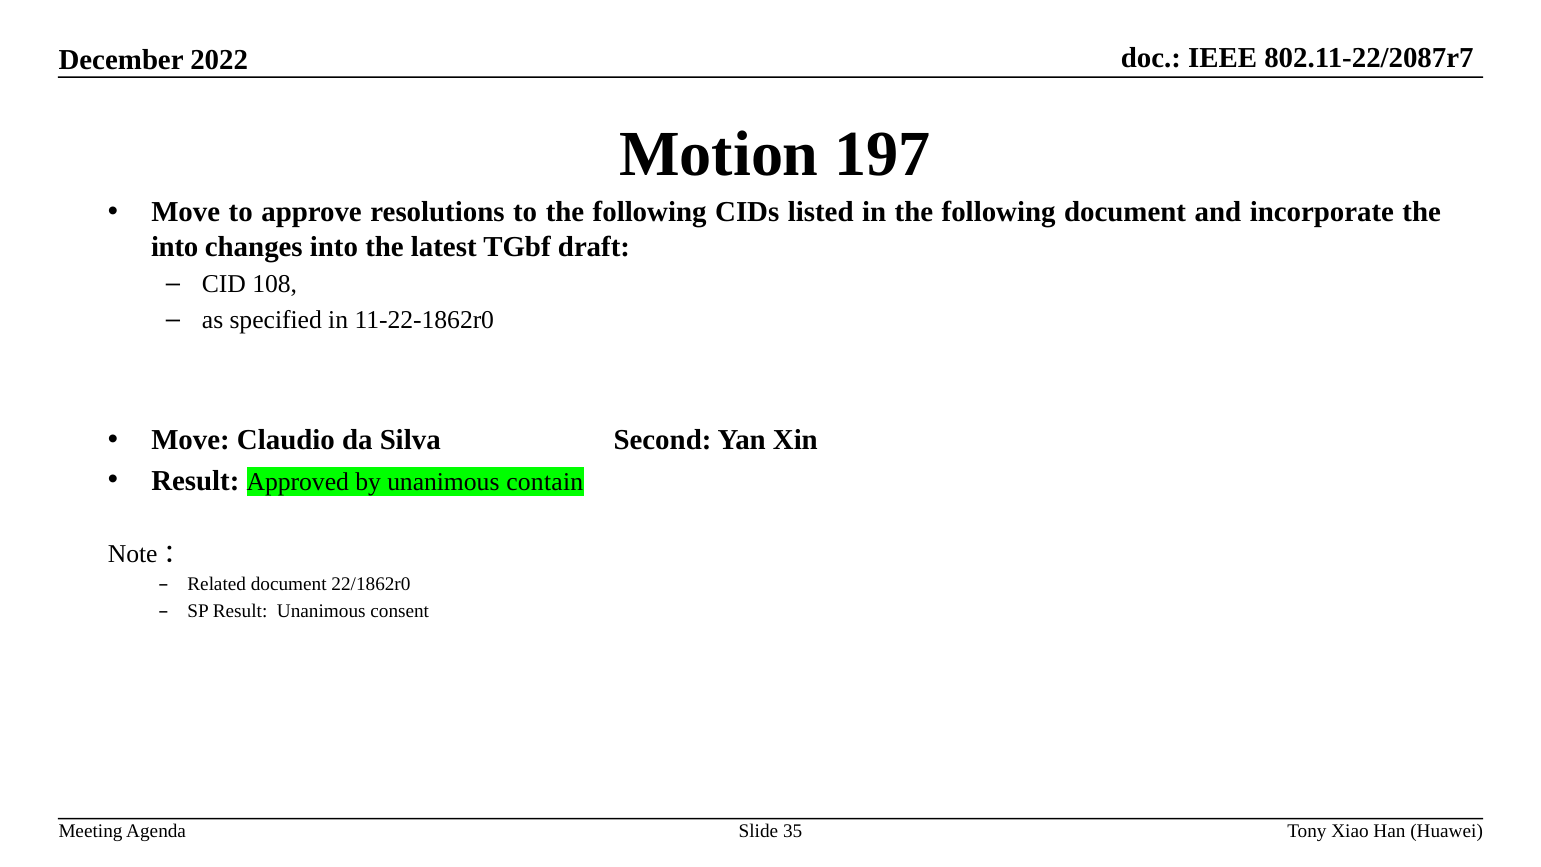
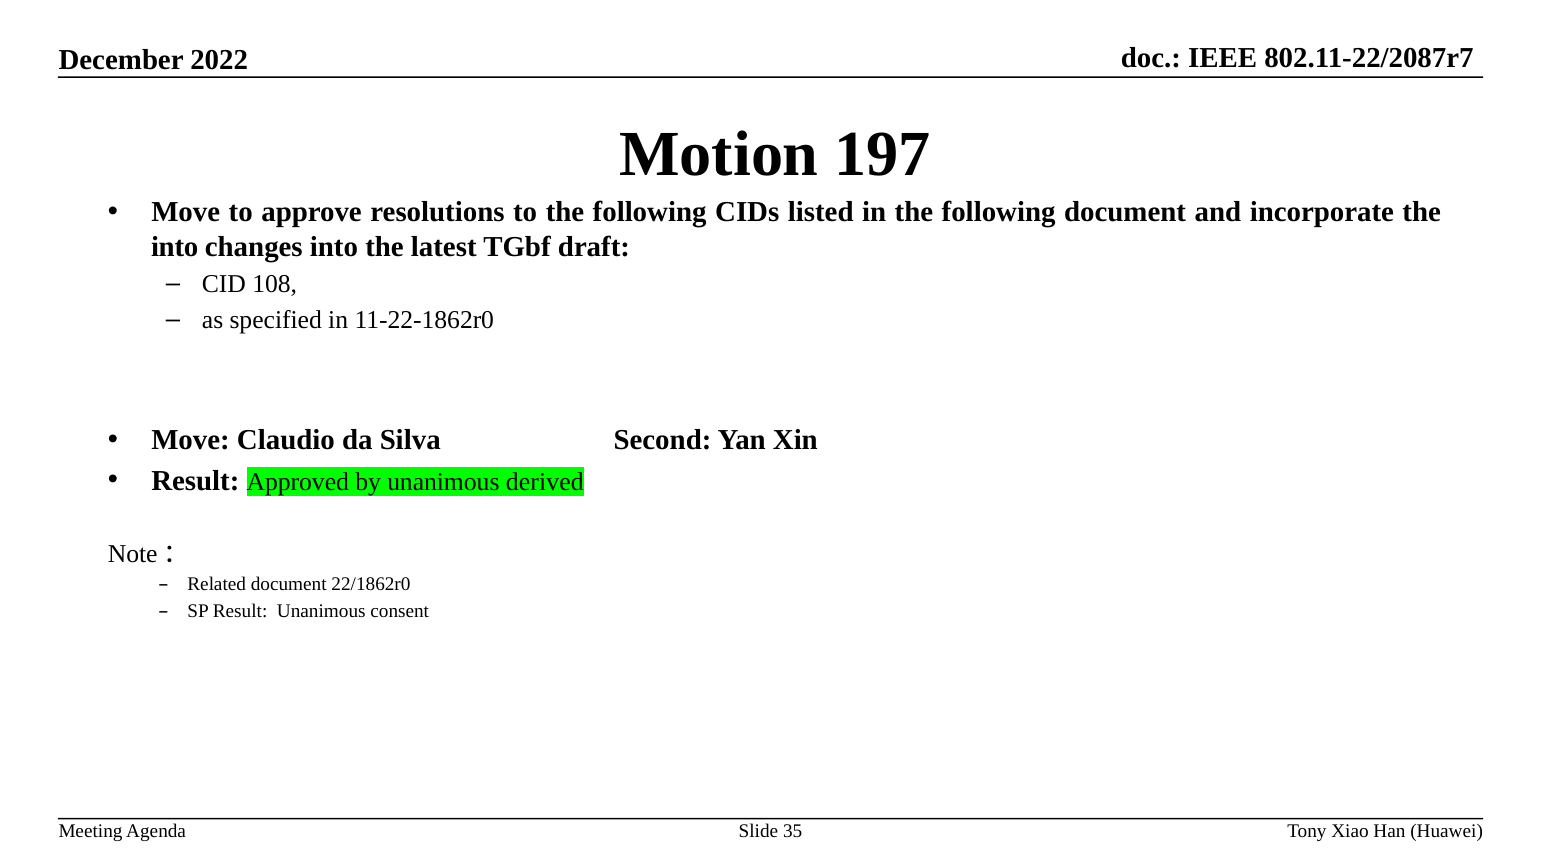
contain: contain -> derived
